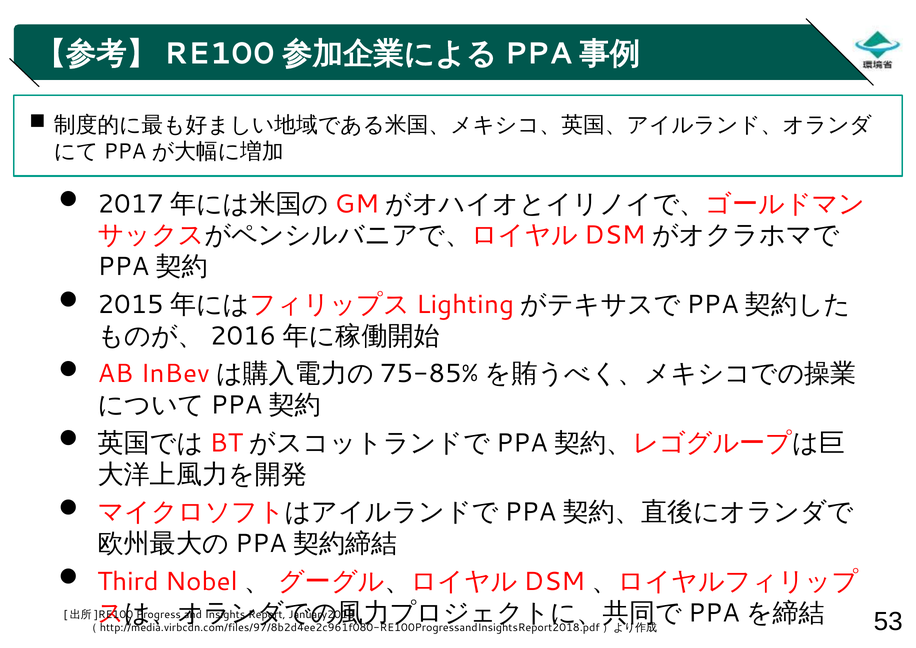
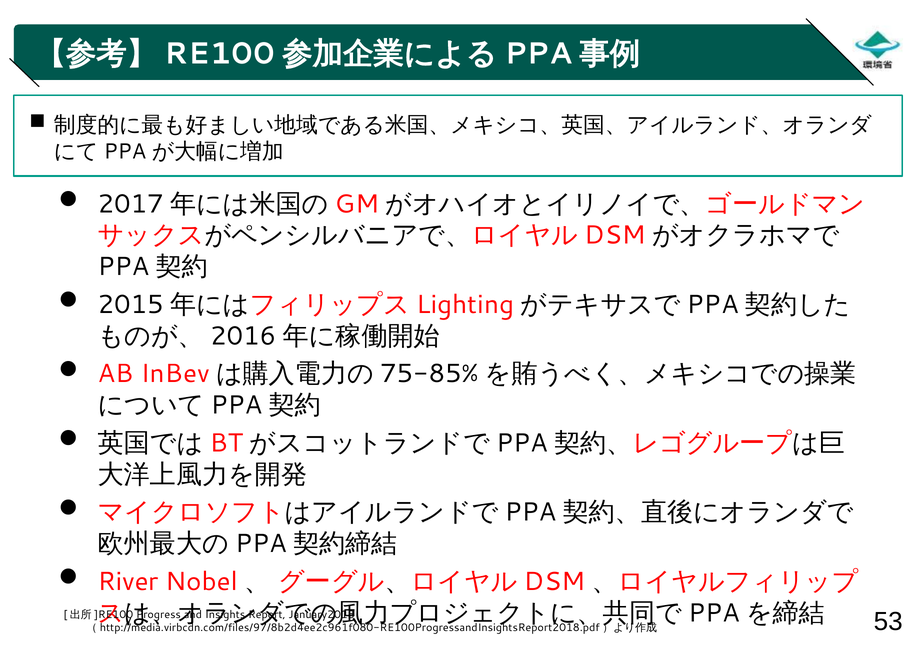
Third: Third -> River
